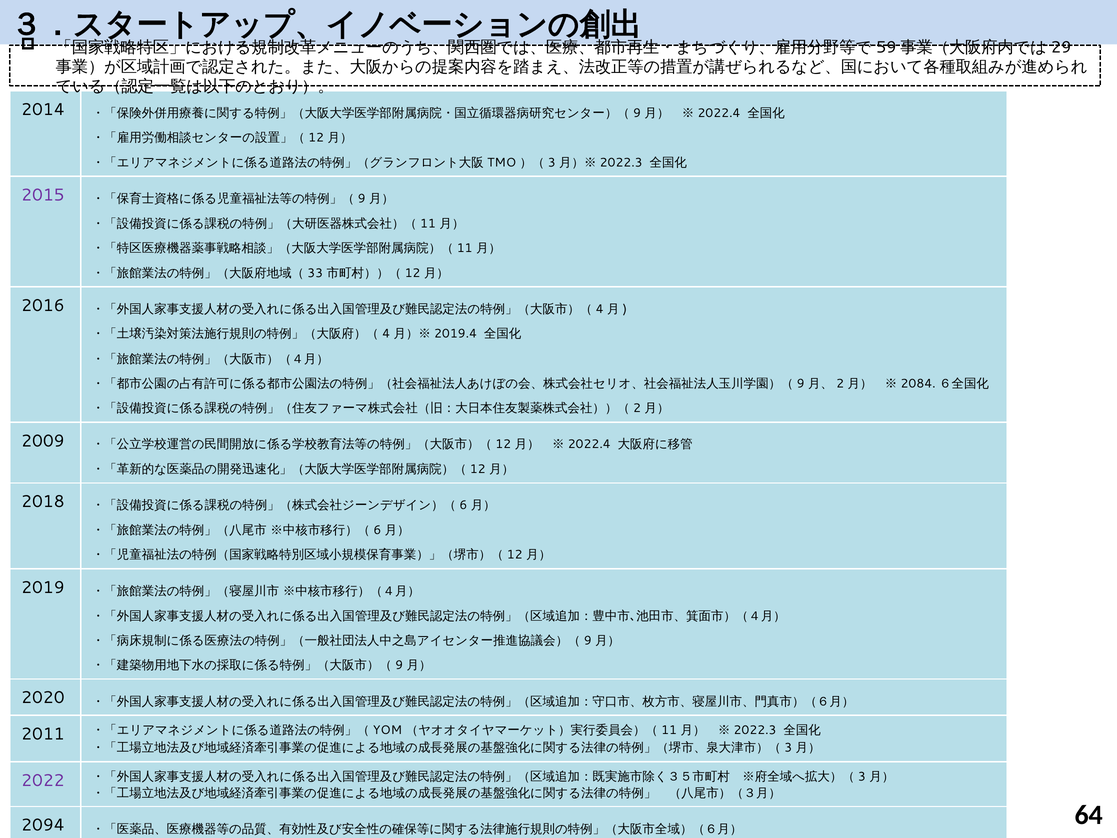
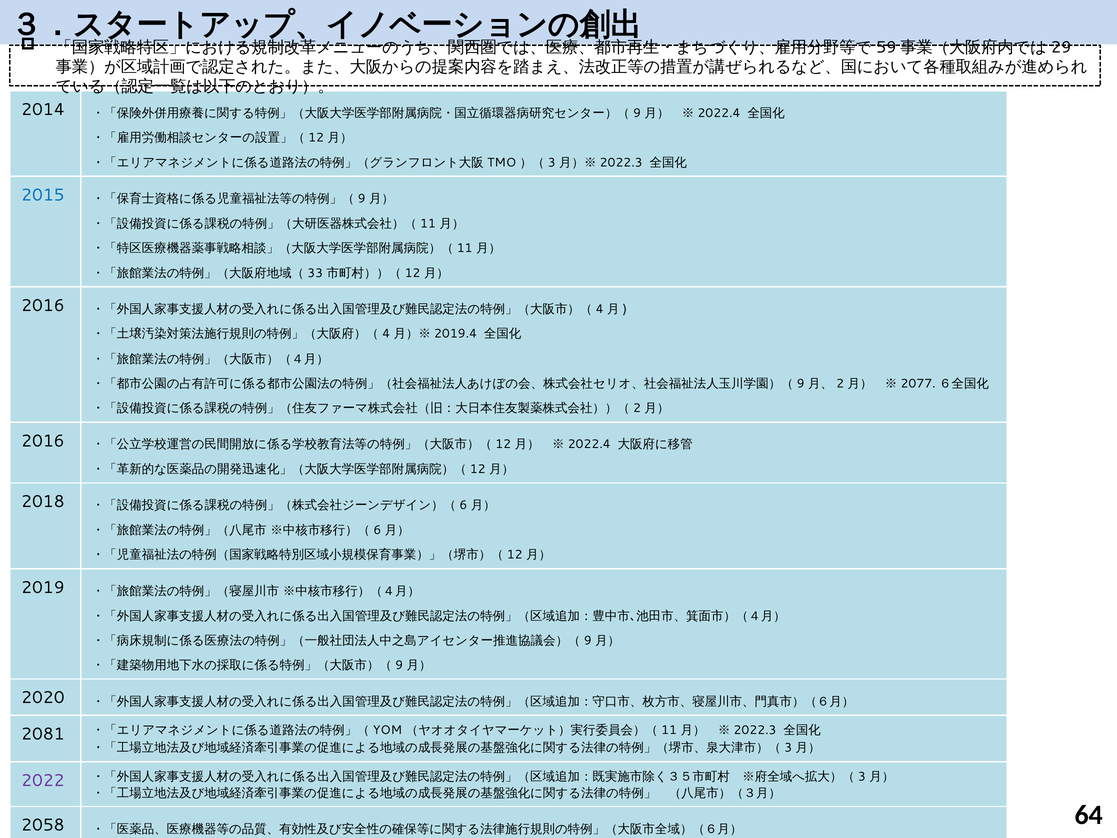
2015 colour: purple -> blue
2084: 2084 -> 2077
2009 at (43, 441): 2009 -> 2016
2011: 2011 -> 2081
2094: 2094 -> 2058
